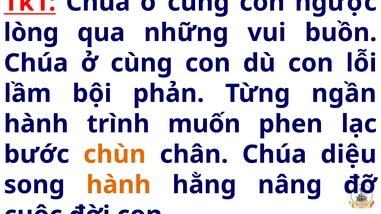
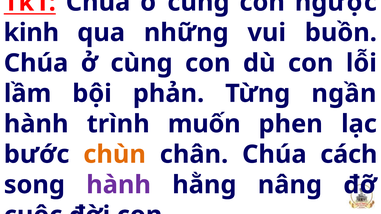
lòng: lòng -> kinh
diệu: diệu -> cách
hành at (119, 185) colour: orange -> purple
